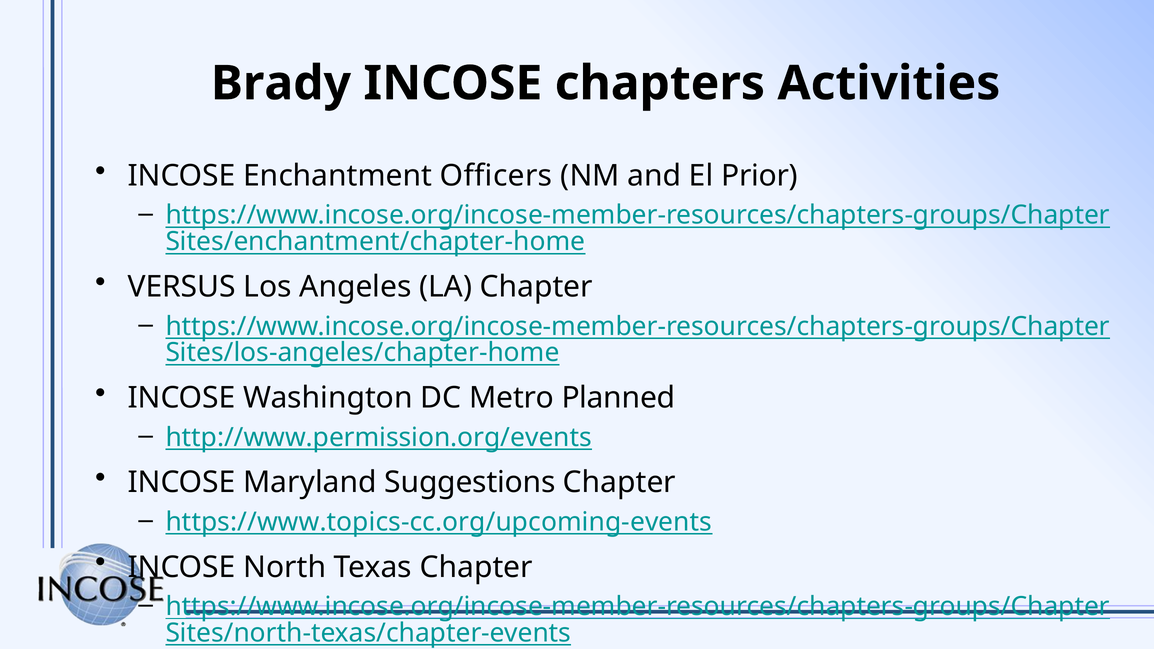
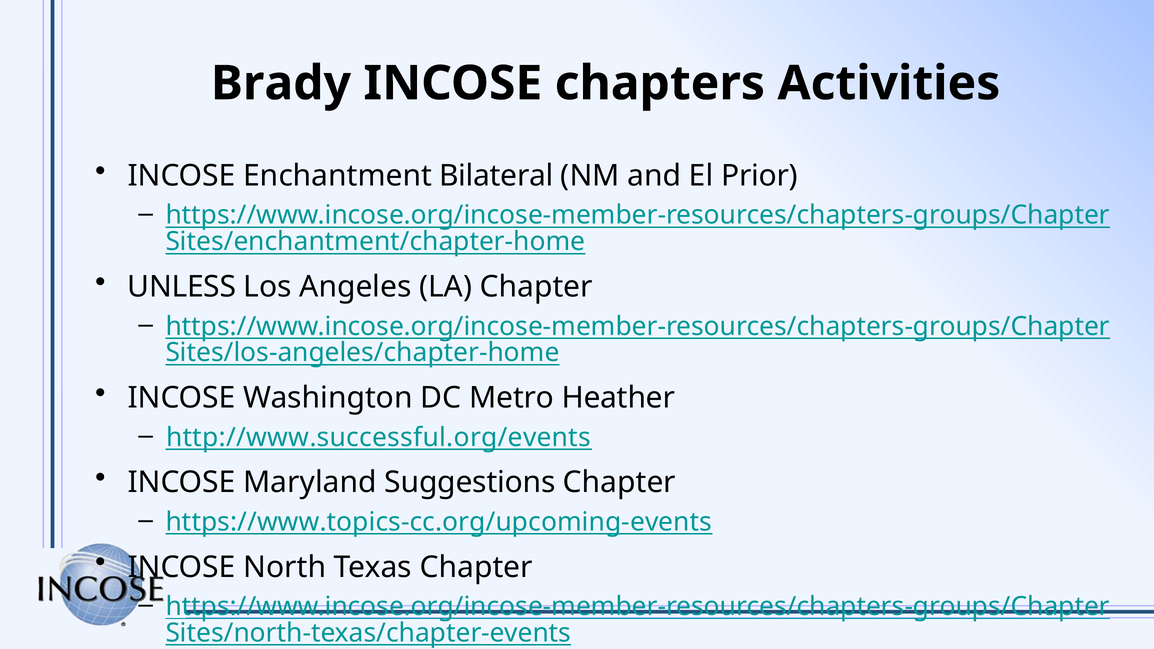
Officers: Officers -> Bilateral
VERSUS: VERSUS -> UNLESS
Planned: Planned -> Heather
http://www.permission.org/events: http://www.permission.org/events -> http://www.successful.org/events
